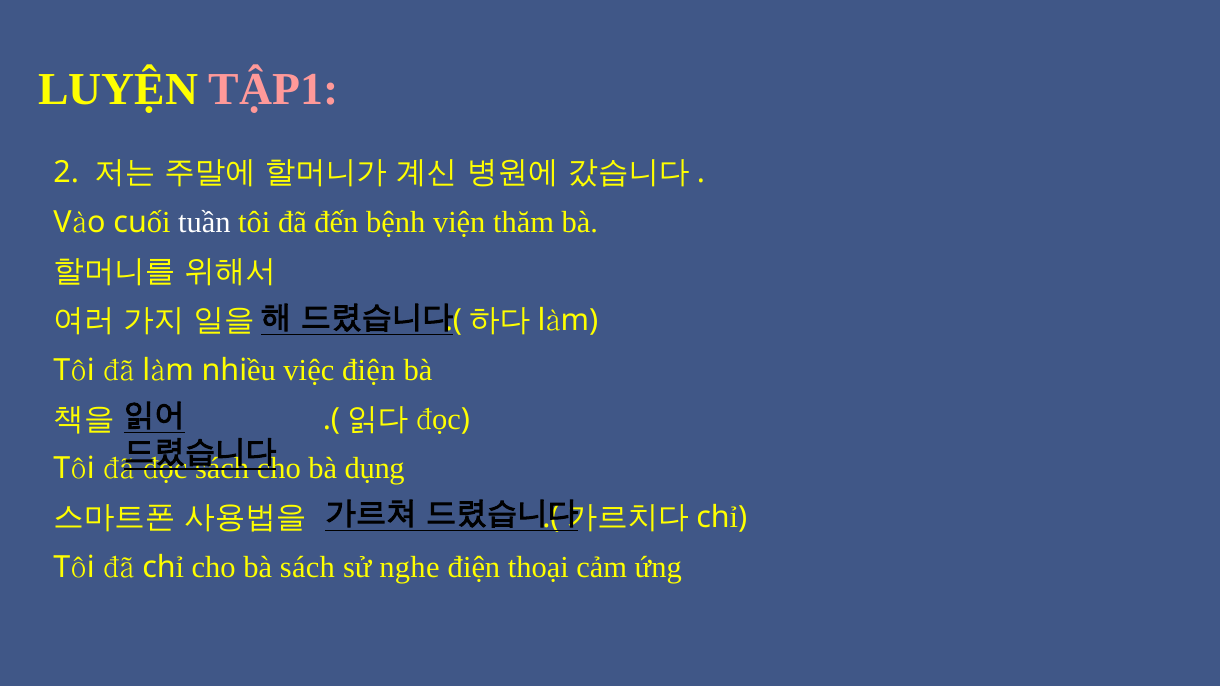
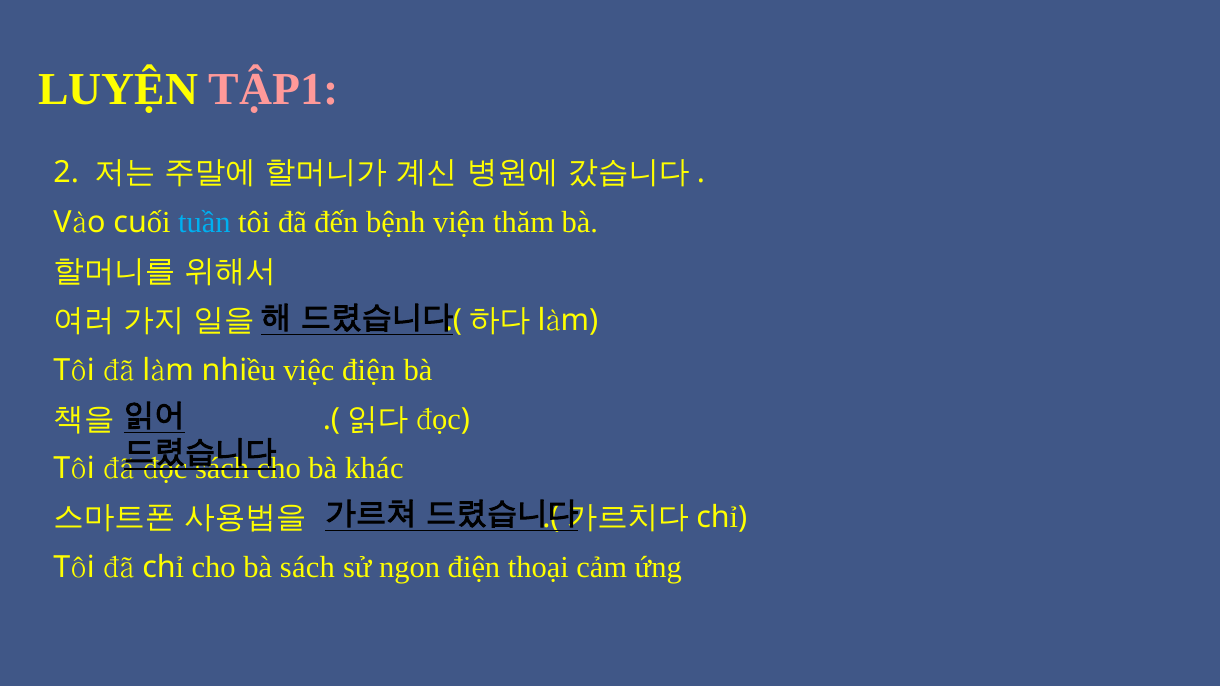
tuần colour: white -> light blue
dụng: dụng -> khác
nghe: nghe -> ngon
